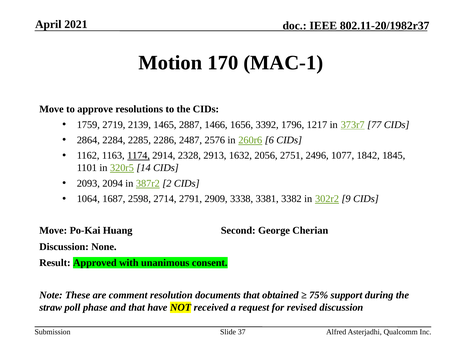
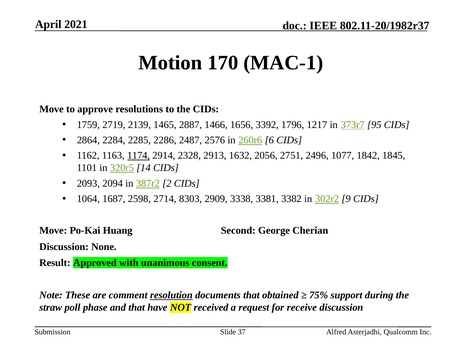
77: 77 -> 95
2791: 2791 -> 8303
resolution underline: none -> present
revised: revised -> receive
